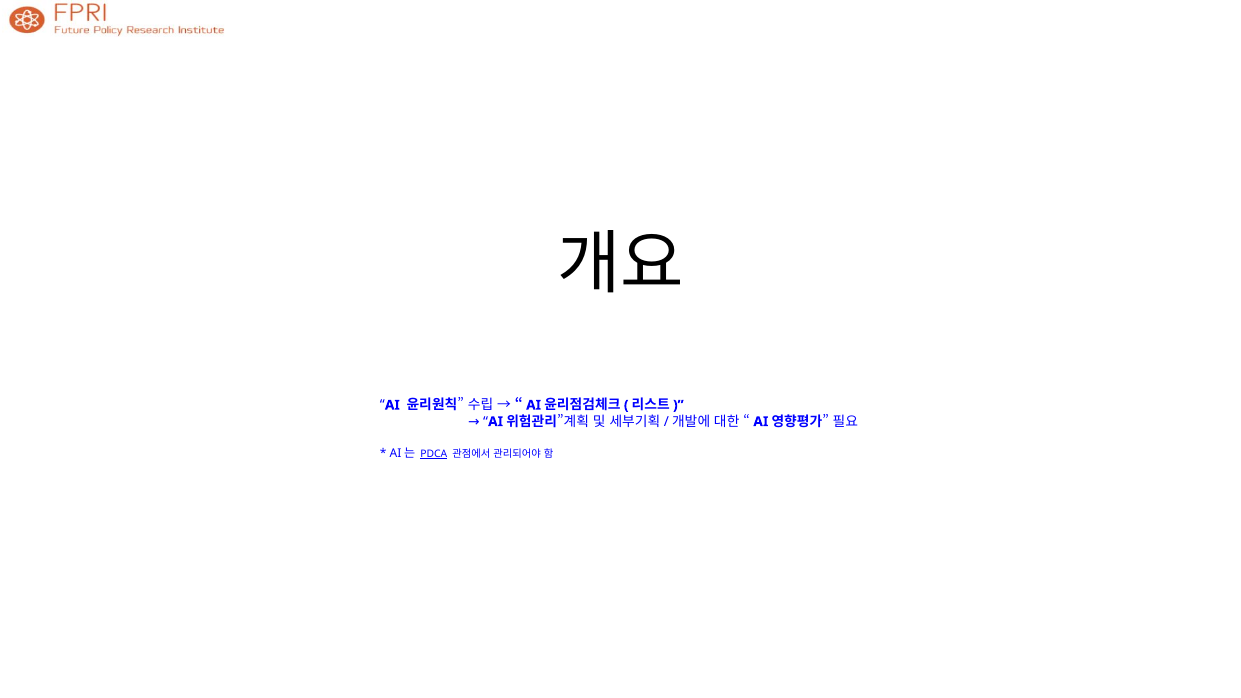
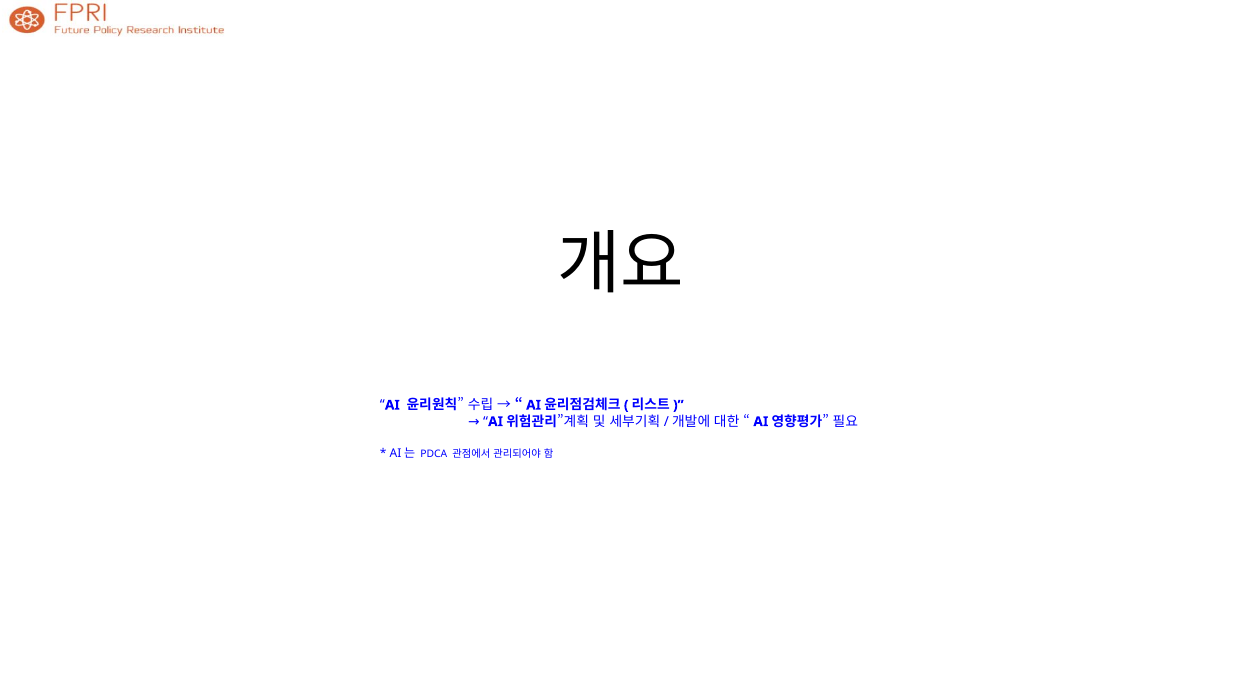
PDCA underline: present -> none
